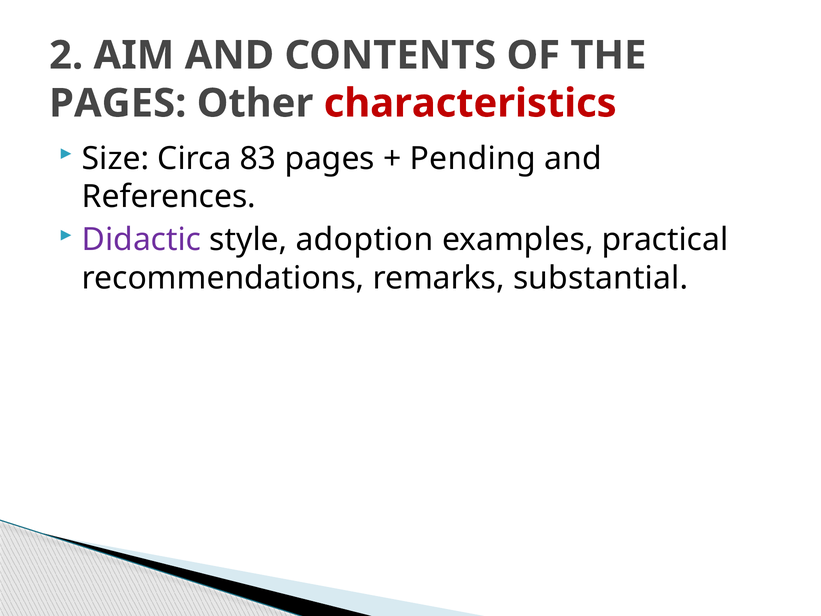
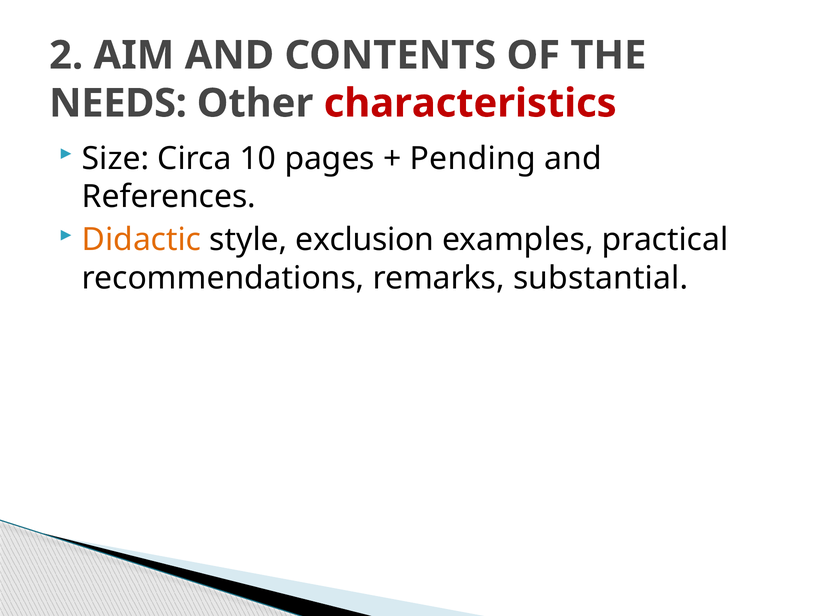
PAGES at (118, 103): PAGES -> NEEDS
83: 83 -> 10
Didactic colour: purple -> orange
adoption: adoption -> exclusion
